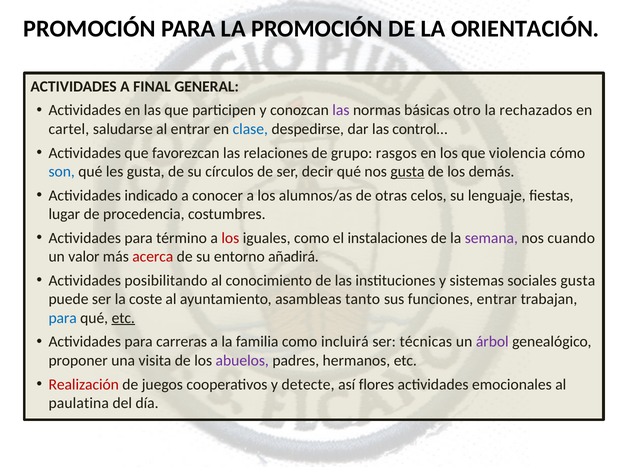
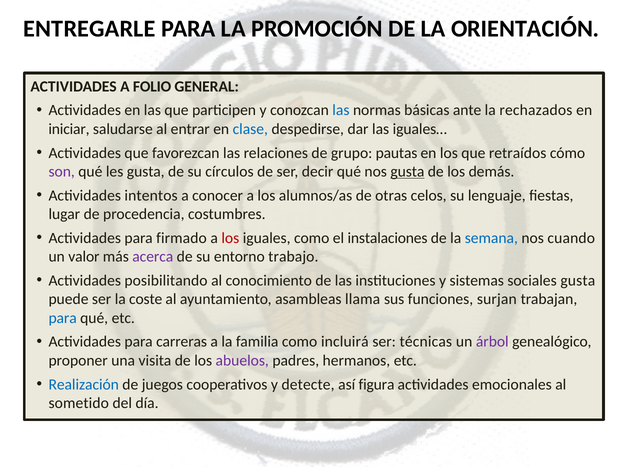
PROMOCIÓN at (90, 29): PROMOCIÓN -> ENTREGARLE
FINAL: FINAL -> FOLIO
las at (341, 110) colour: purple -> blue
otro: otro -> ante
cartel: cartel -> iniciar
control…: control… -> iguales…
rasgos: rasgos -> pautas
violencia: violencia -> retraídos
son colour: blue -> purple
indicado: indicado -> intentos
término: término -> firmado
semana colour: purple -> blue
acerca colour: red -> purple
añadirá: añadirá -> trabajo
tanto: tanto -> llama
funciones entrar: entrar -> surjan
etc at (123, 318) underline: present -> none
Realización colour: red -> blue
flores: flores -> figura
paulatina: paulatina -> sometido
